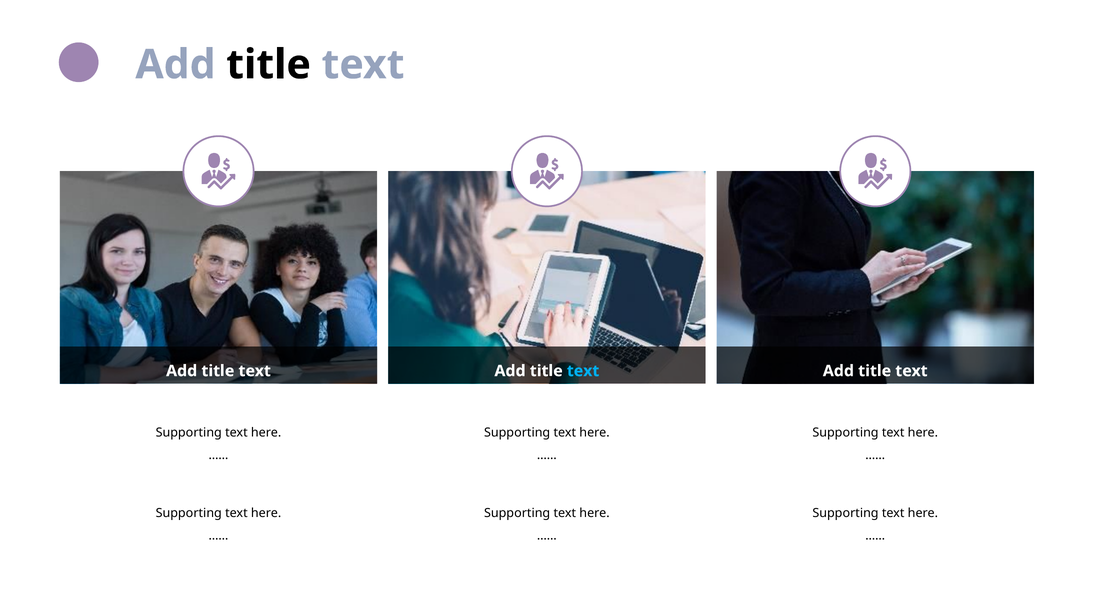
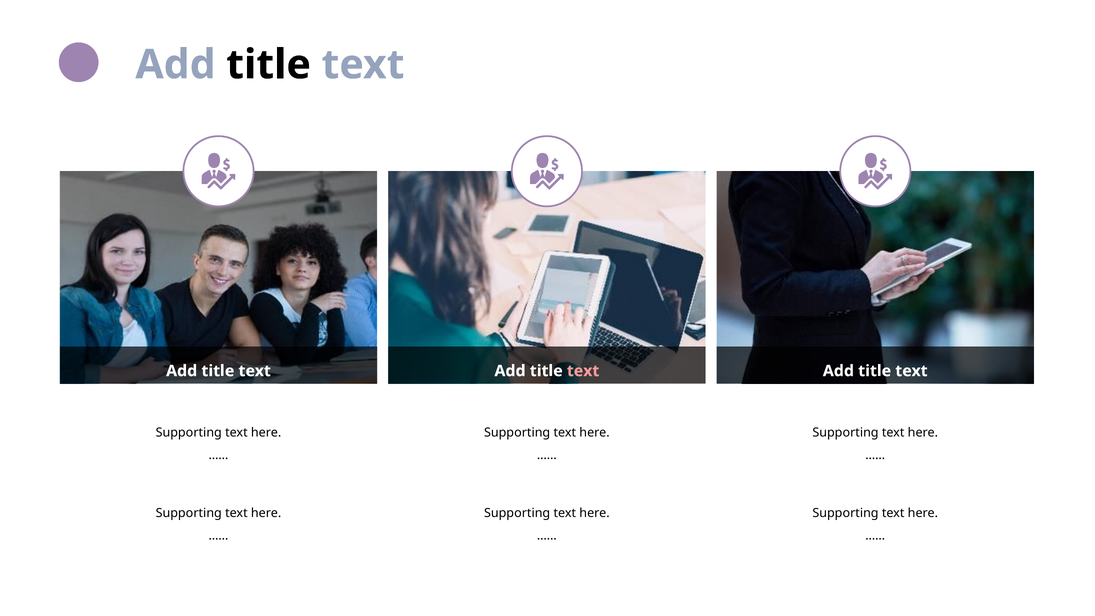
text at (583, 371) colour: light blue -> pink
